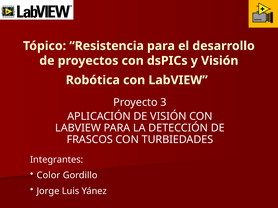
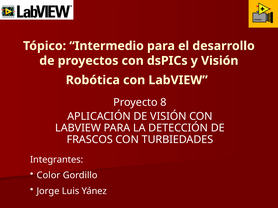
Resistencia: Resistencia -> Intermedio
3: 3 -> 8
